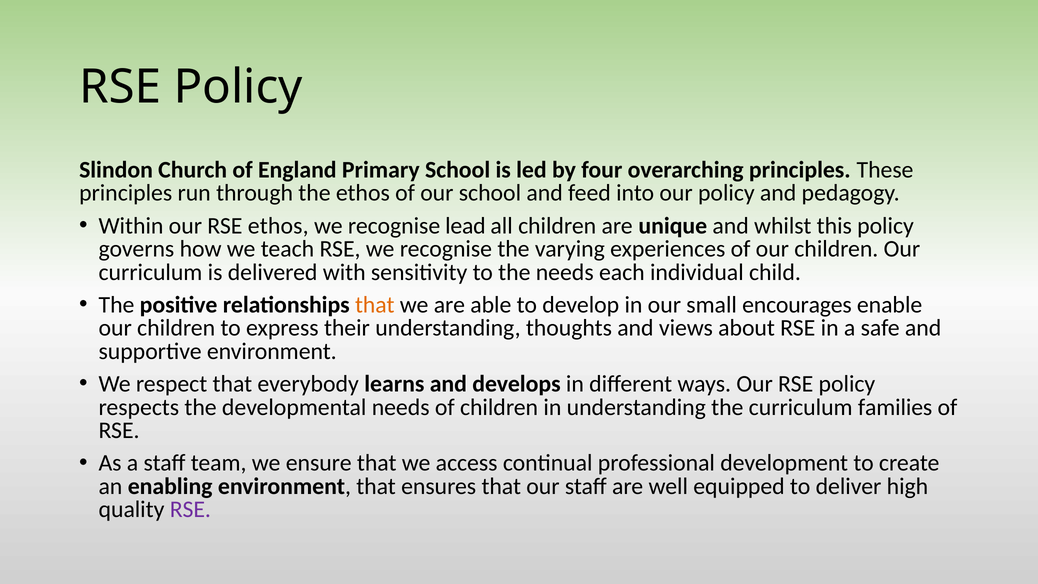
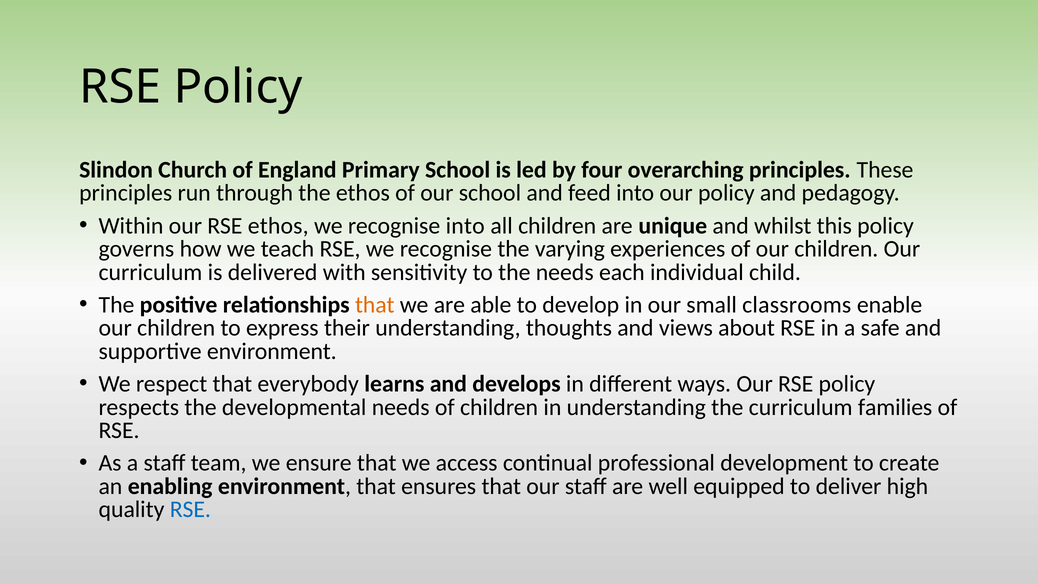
recognise lead: lead -> into
encourages: encourages -> classrooms
RSE at (190, 509) colour: purple -> blue
